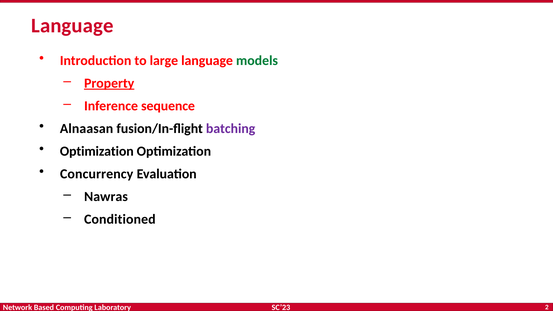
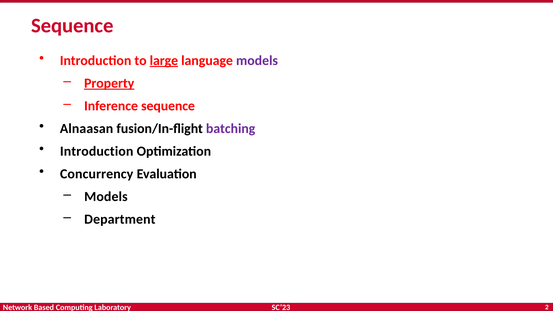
Language at (72, 26): Language -> Sequence
large underline: none -> present
models at (257, 61) colour: green -> purple
Optimization at (97, 151): Optimization -> Introduction
Nawras at (106, 197): Nawras -> Models
Conditioned: Conditioned -> Department
